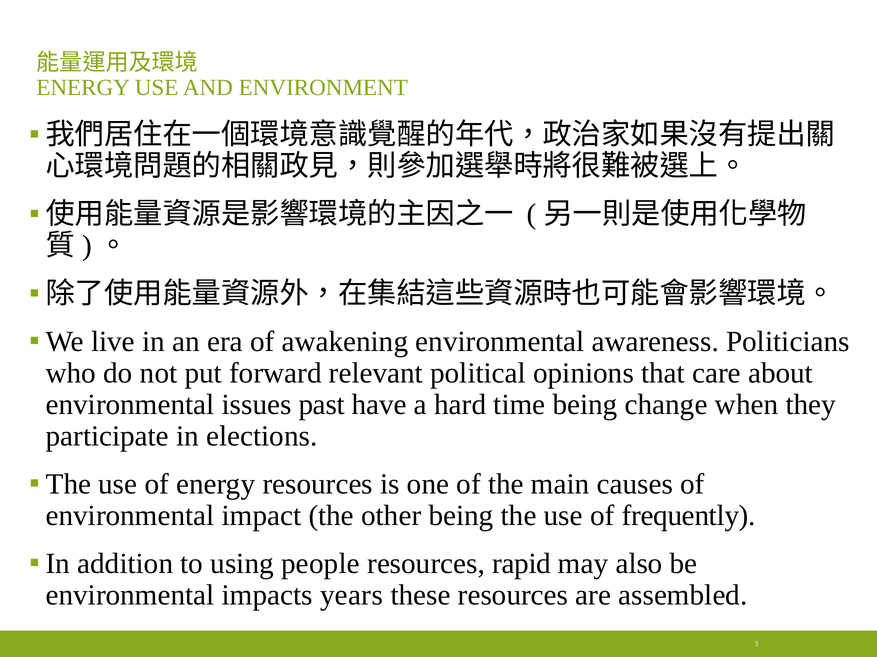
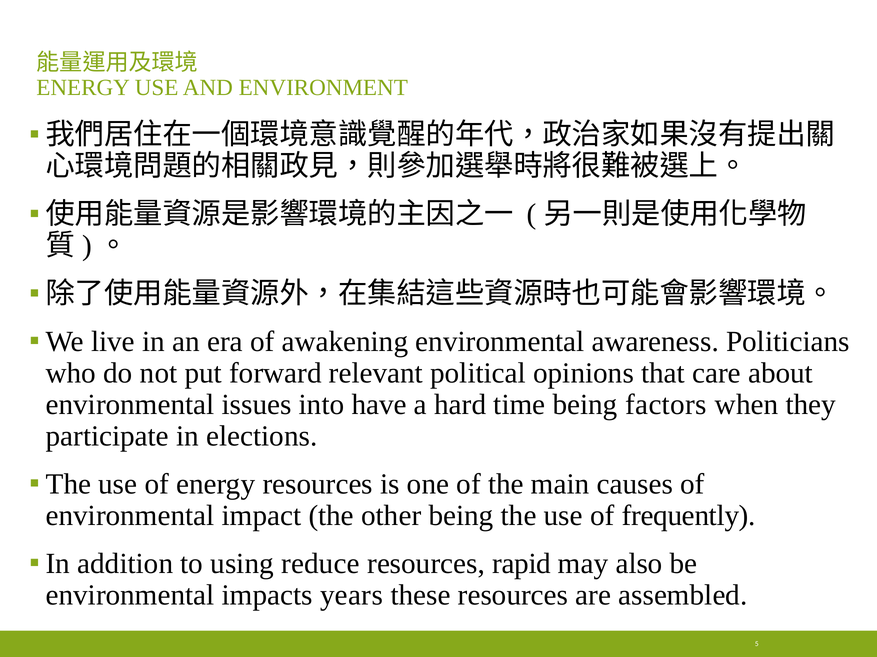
past: past -> into
change: change -> factors
people: people -> reduce
